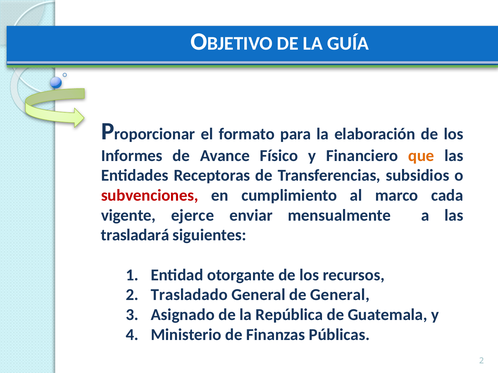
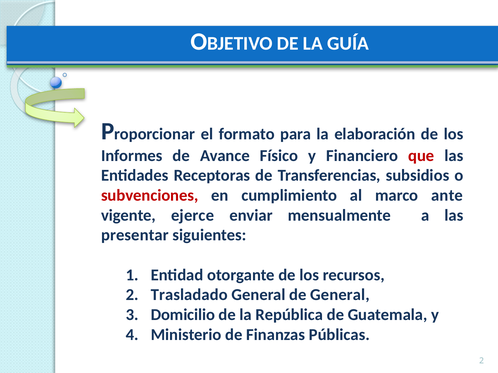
que colour: orange -> red
cada: cada -> ante
trasladará: trasladará -> presentar
Asignado: Asignado -> Domicilio
